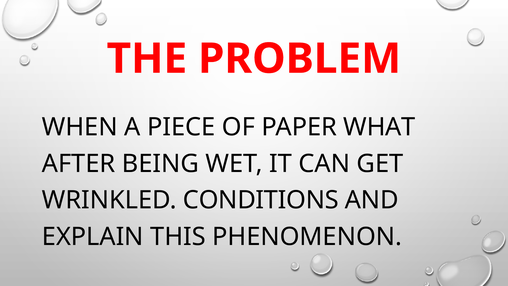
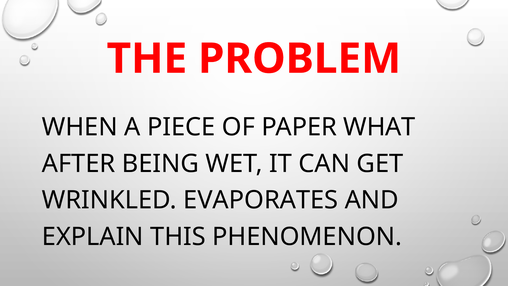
CONDITIONS: CONDITIONS -> EVAPORATES
